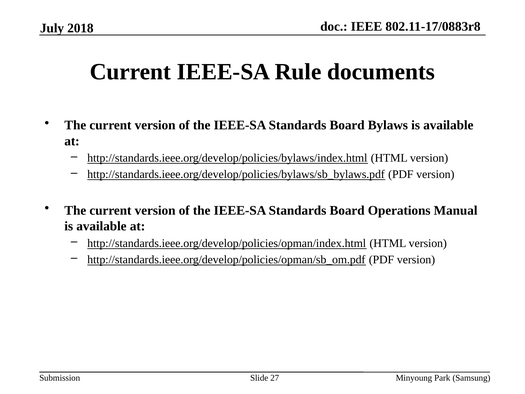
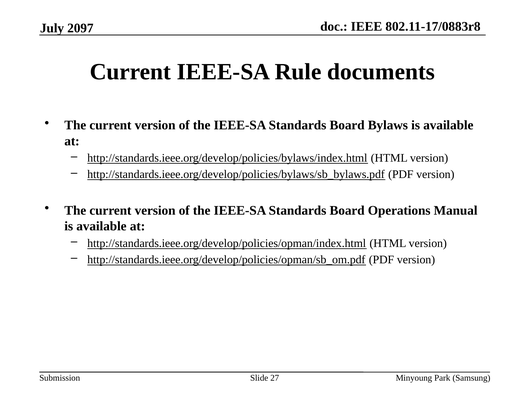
2018: 2018 -> 2097
